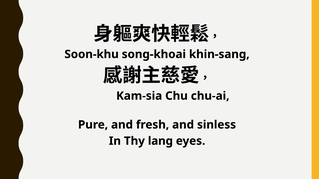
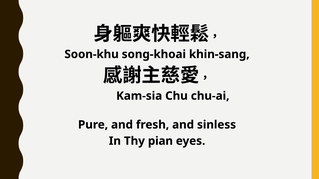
lang: lang -> pian
